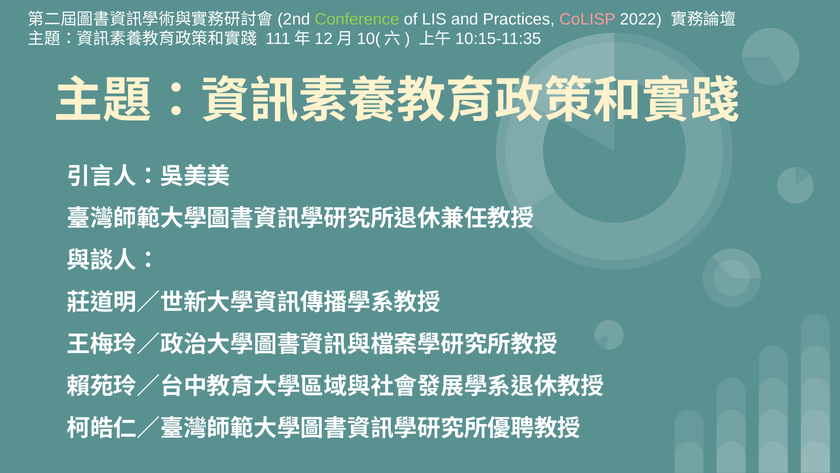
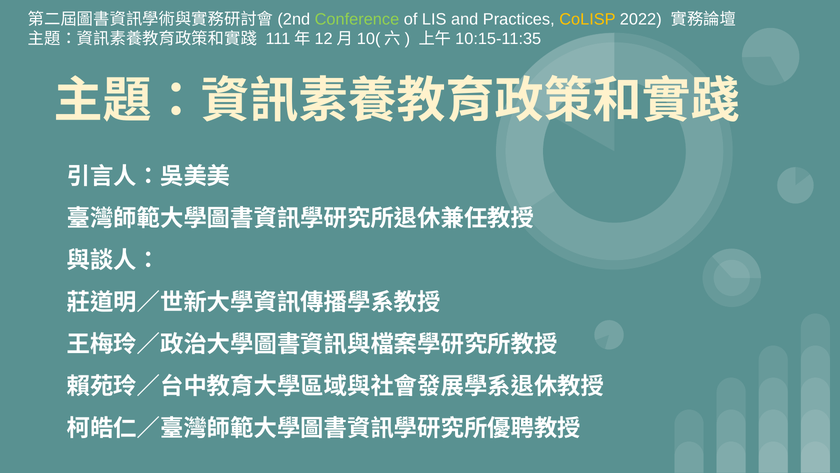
CoLISP colour: pink -> yellow
